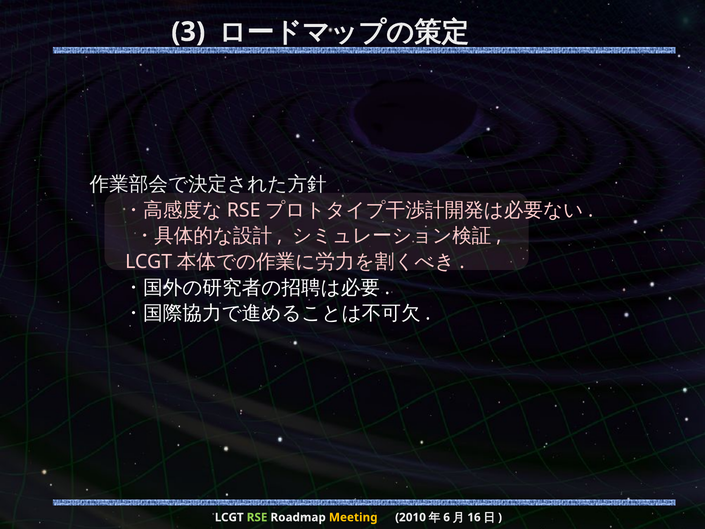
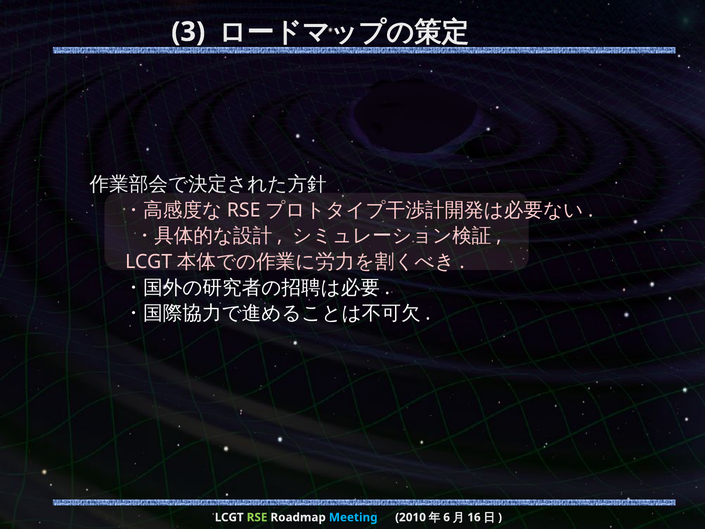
Meeting colour: yellow -> light blue
